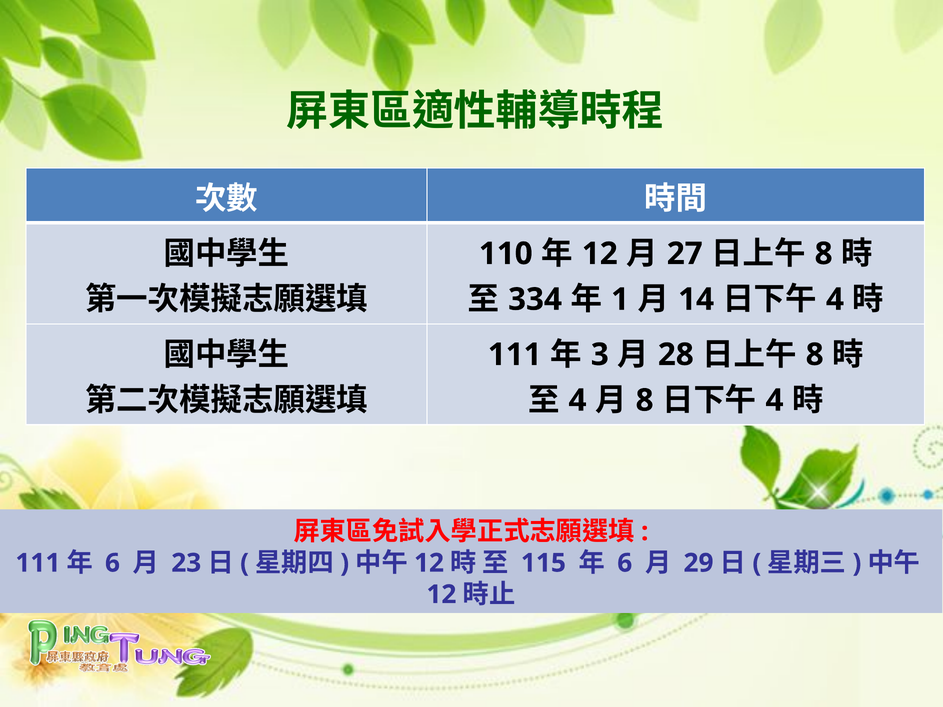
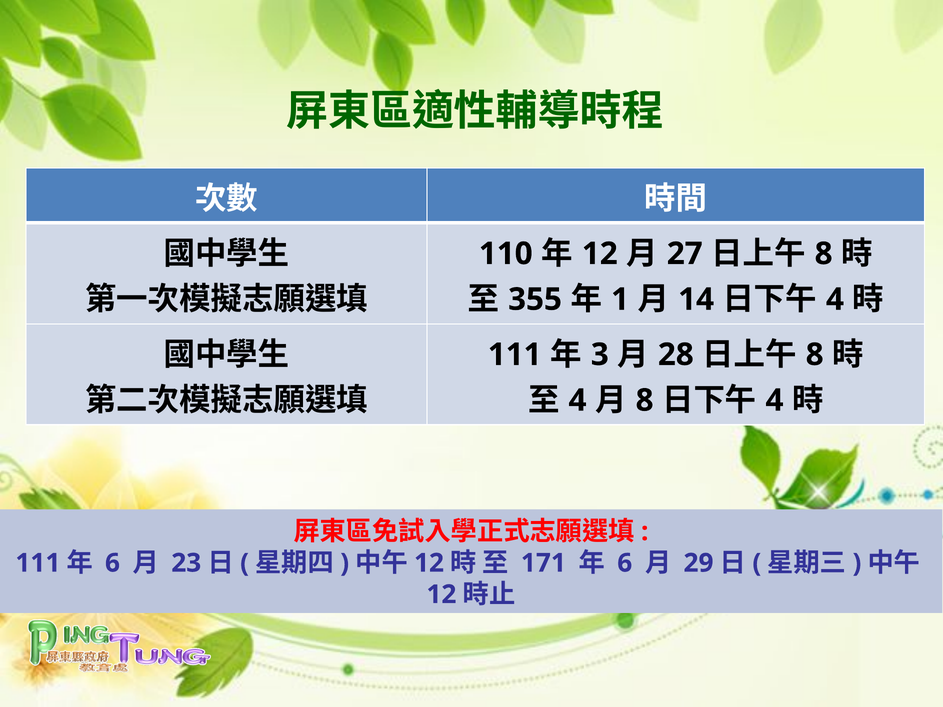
334: 334 -> 355
115: 115 -> 171
